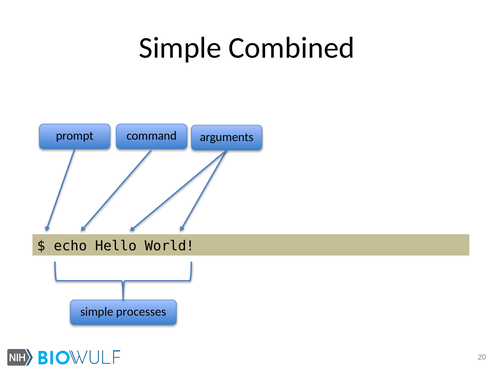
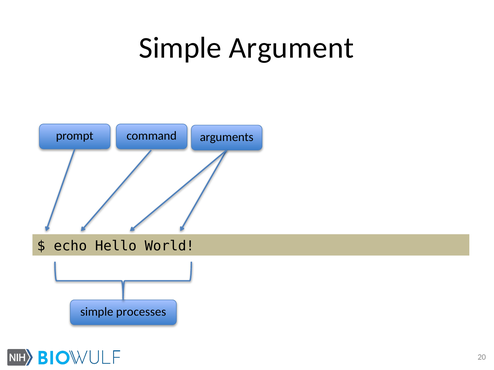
Combined: Combined -> Argument
